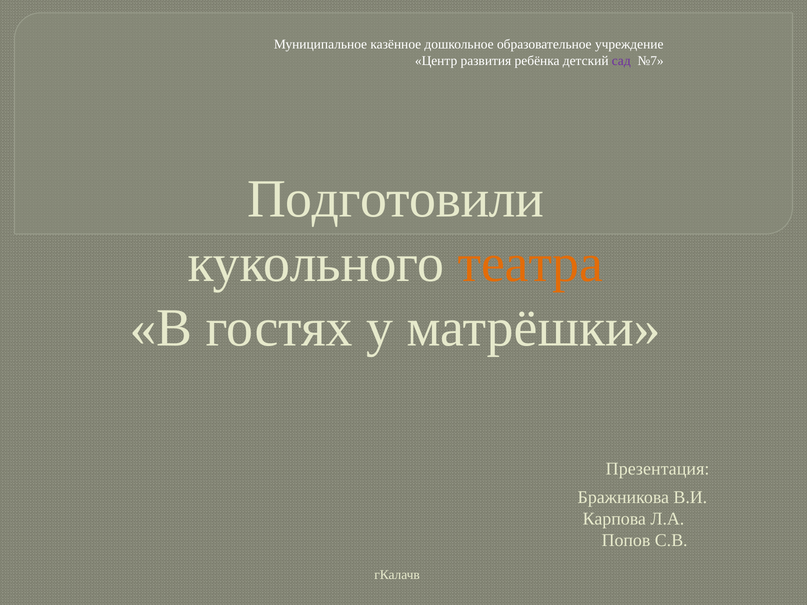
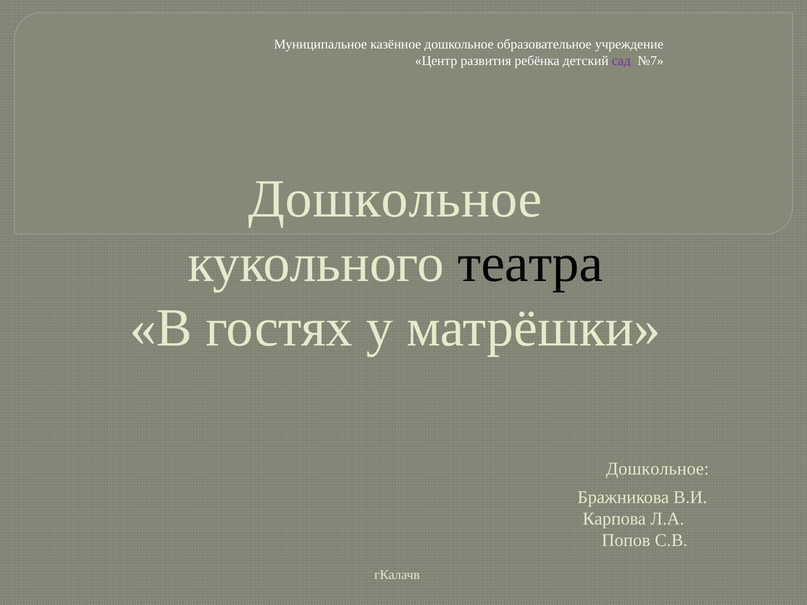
Подготовили at (396, 199): Подготовили -> Дошкольное
театра colour: orange -> black
Презентация at (658, 469): Презентация -> Дошкольное
